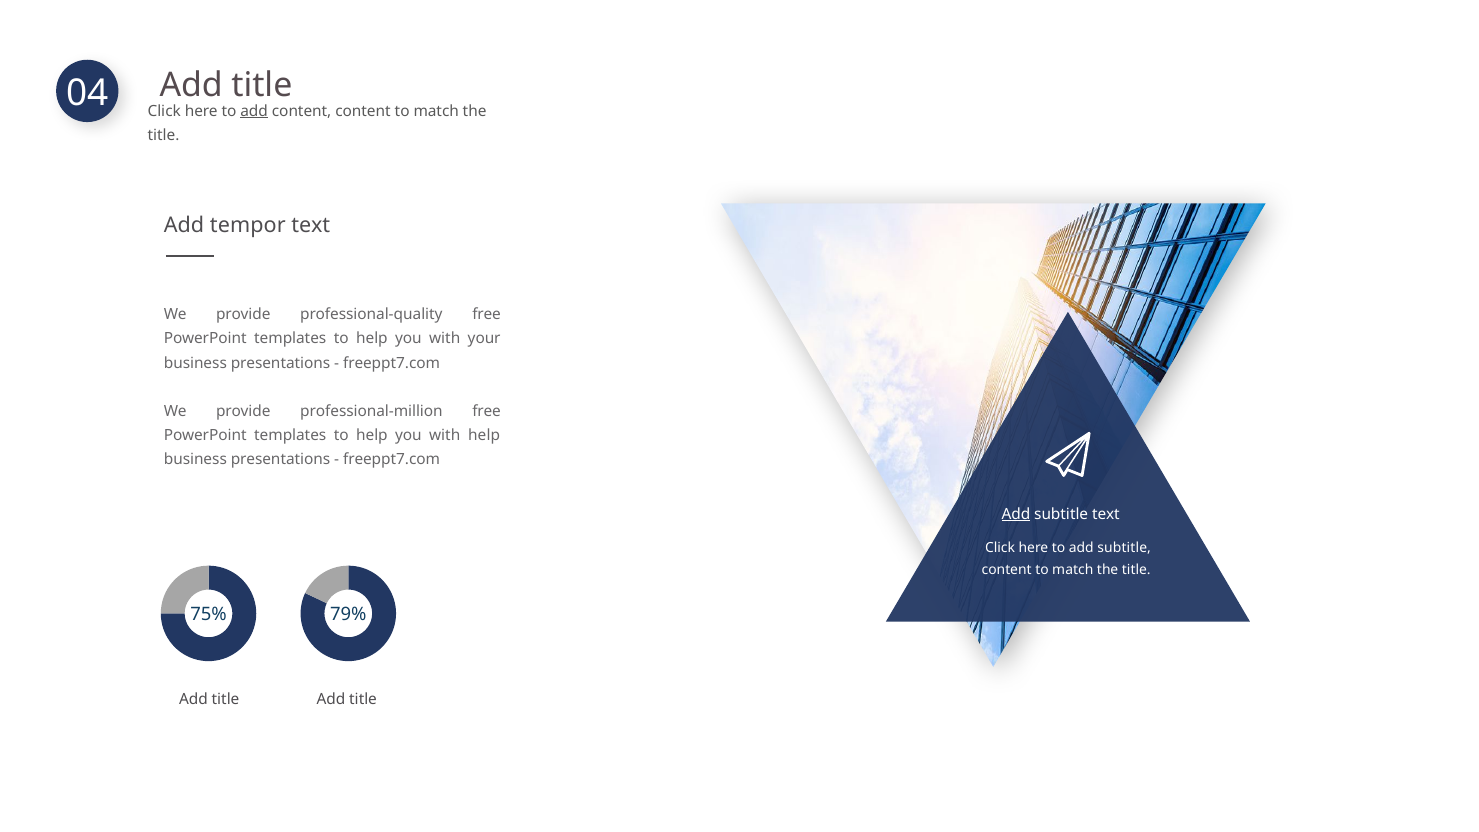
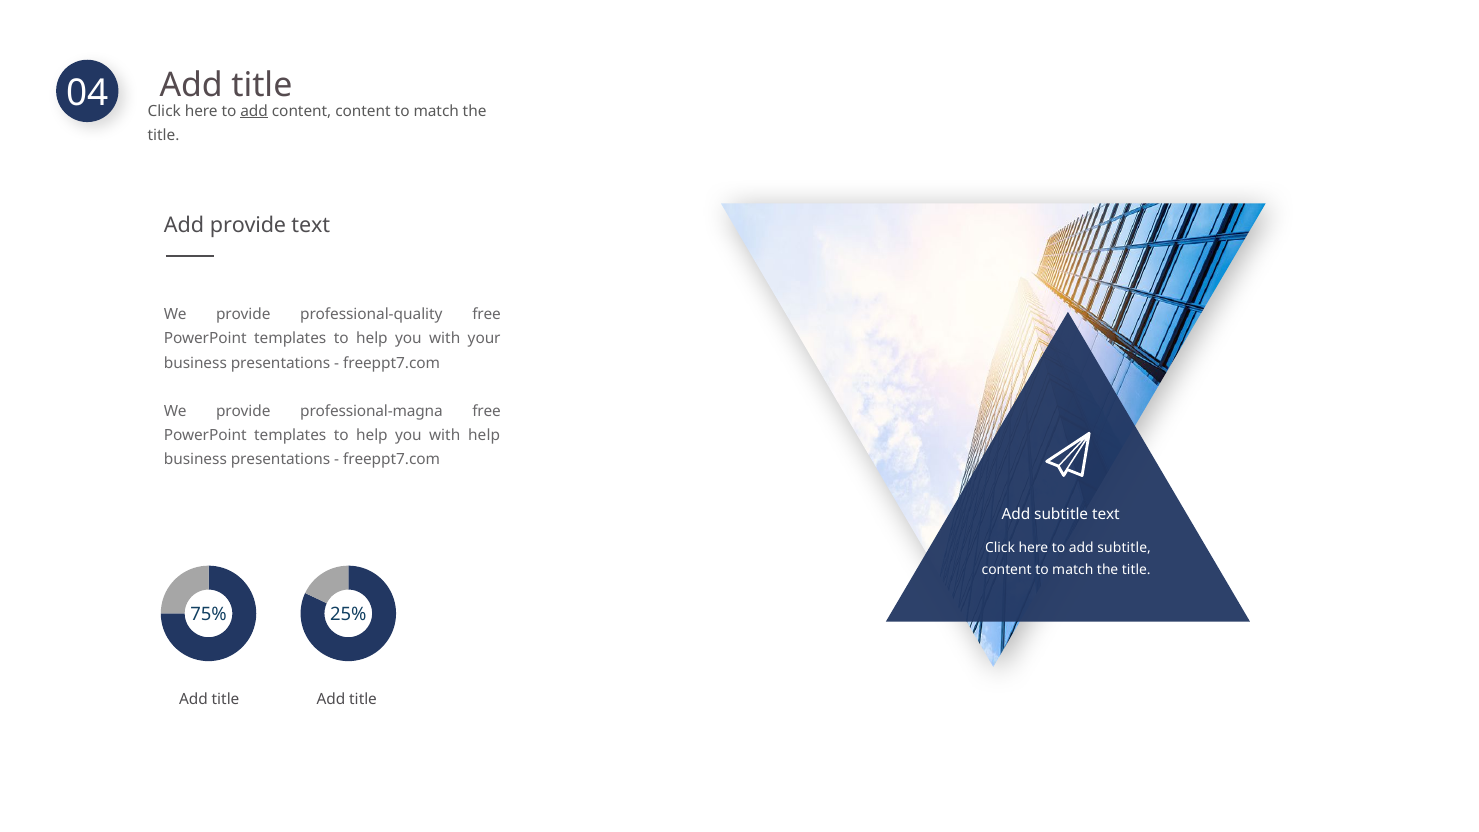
Add tempor: tempor -> provide
professional-million: professional-million -> professional-magna
Add at (1016, 514) underline: present -> none
79%: 79% -> 25%
